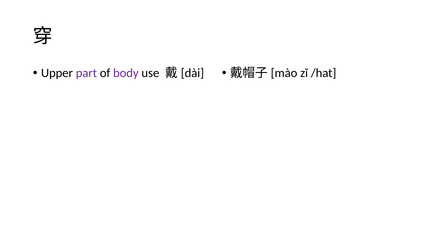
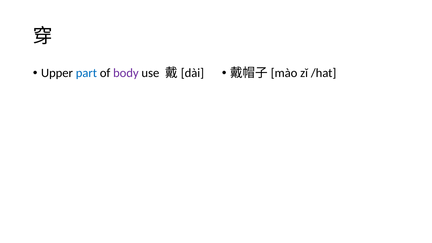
part colour: purple -> blue
